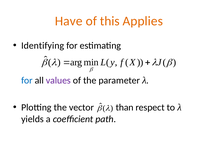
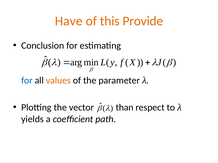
Applies: Applies -> Provide
Identifying: Identifying -> Conclusion
values colour: purple -> orange
